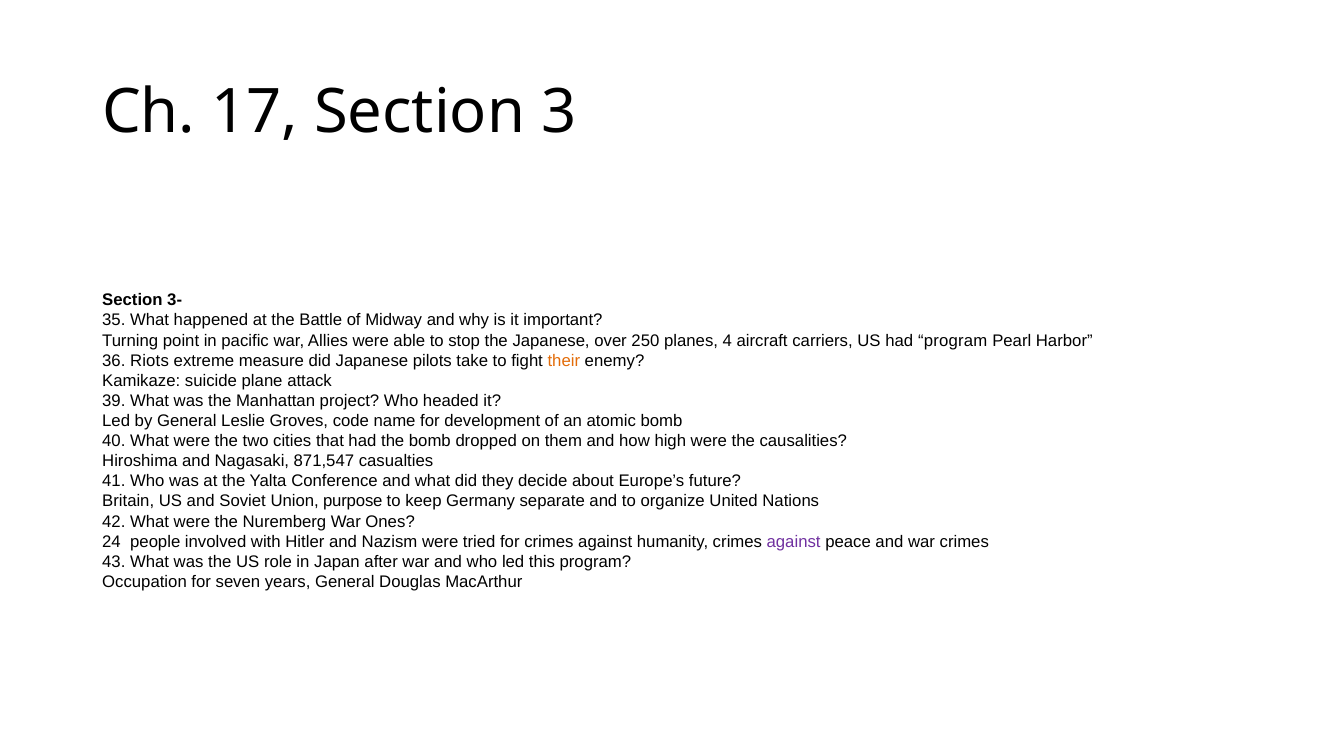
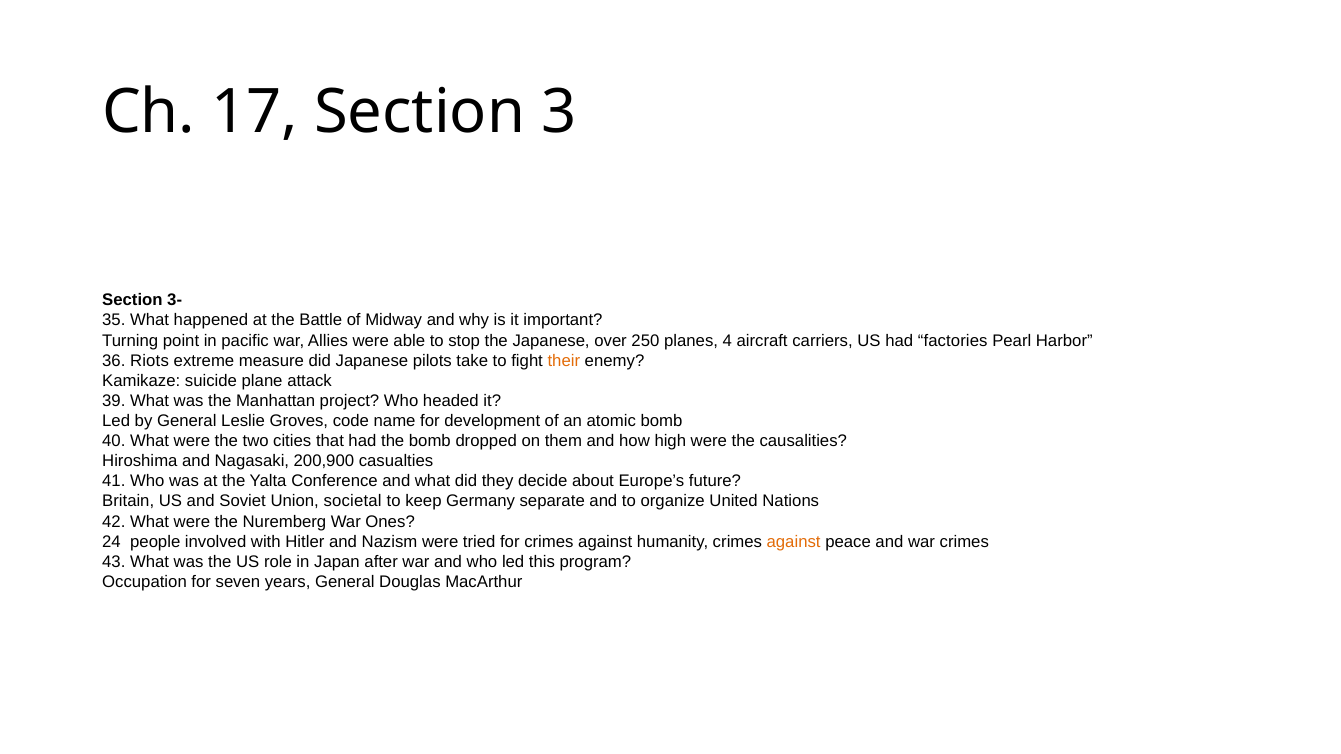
had program: program -> factories
871,547: 871,547 -> 200,900
purpose: purpose -> societal
against at (794, 542) colour: purple -> orange
